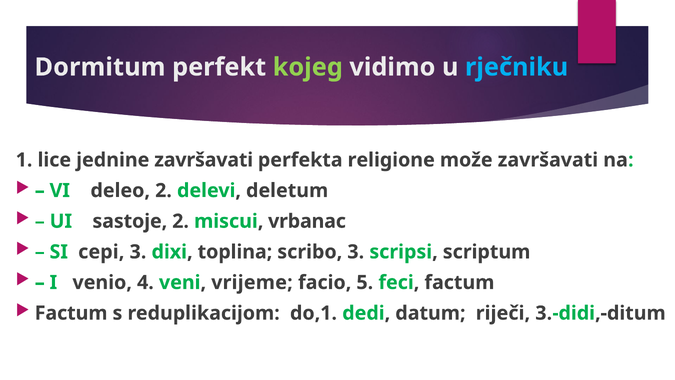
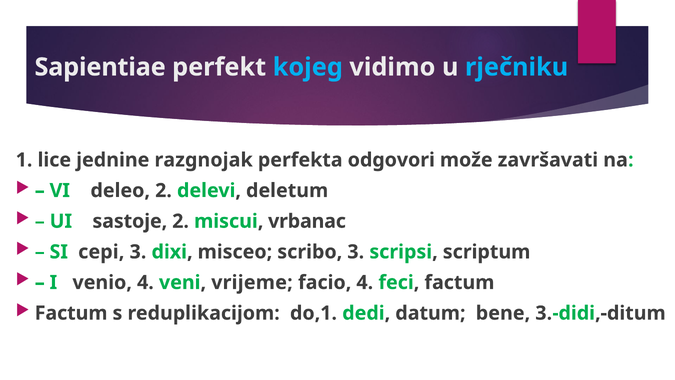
Dormitum: Dormitum -> Sapientiae
kojeg colour: light green -> light blue
jednine završavati: završavati -> razgnojak
religione: religione -> odgovori
toplina: toplina -> misceo
facio 5: 5 -> 4
riječi: riječi -> bene
